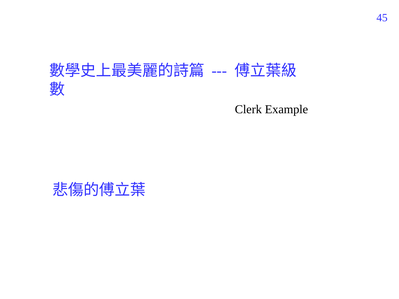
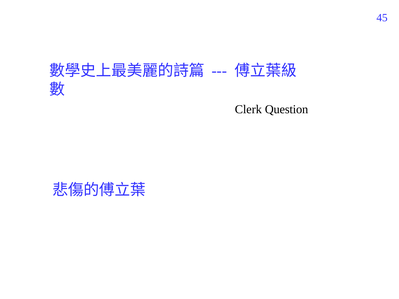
Example: Example -> Question
